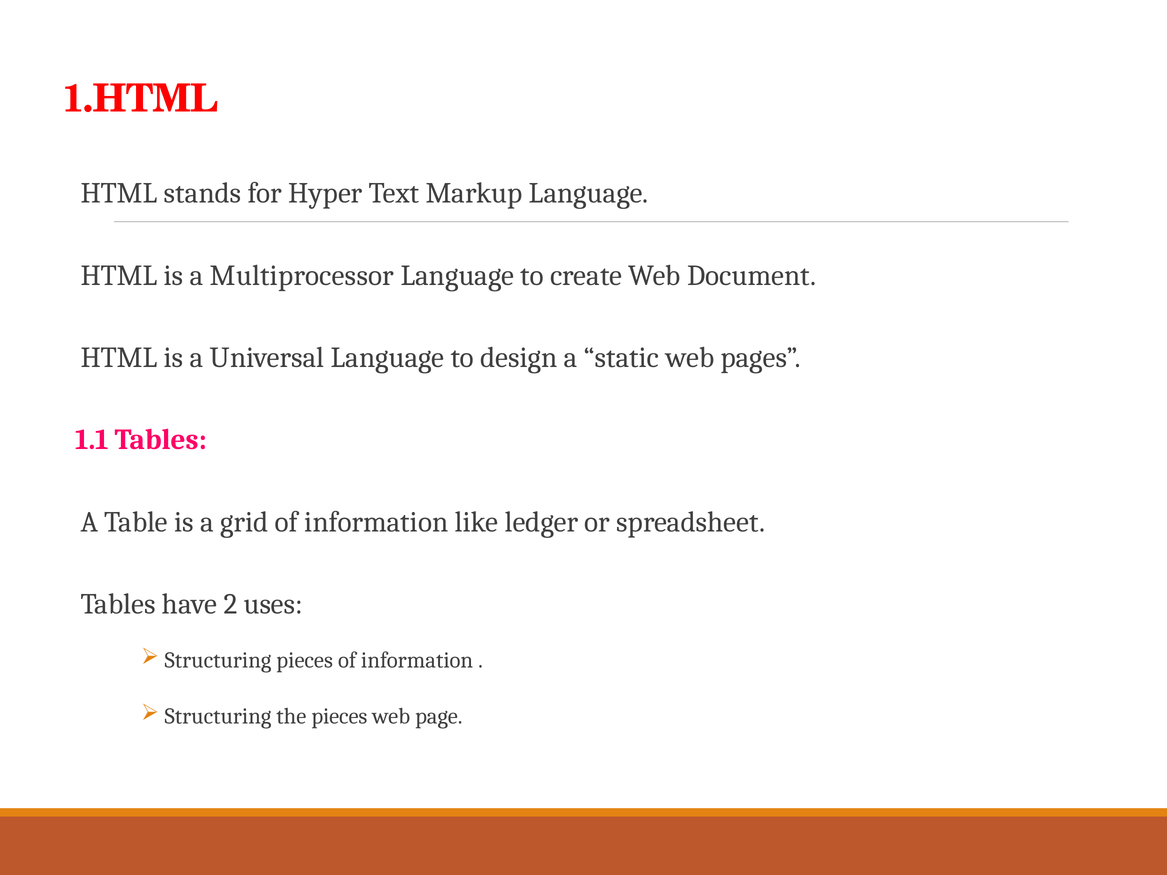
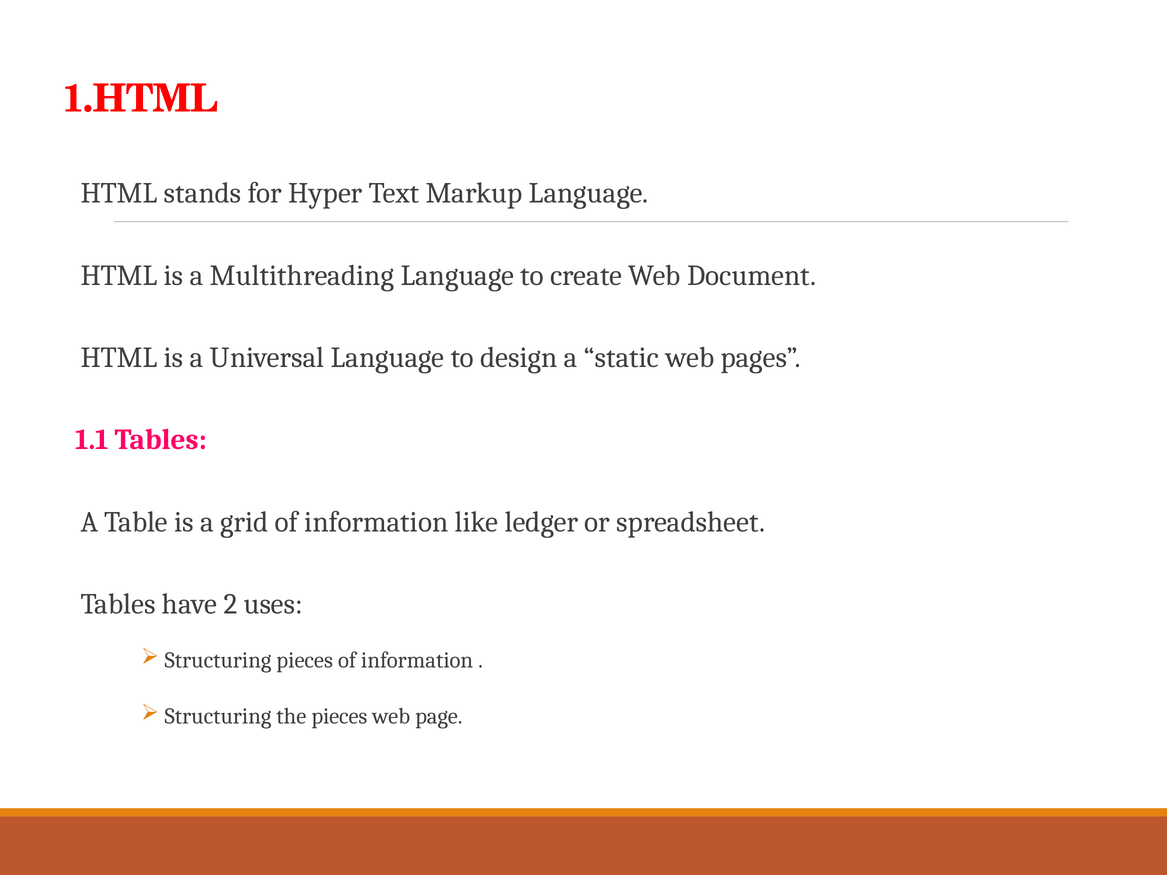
Multiprocessor: Multiprocessor -> Multithreading
